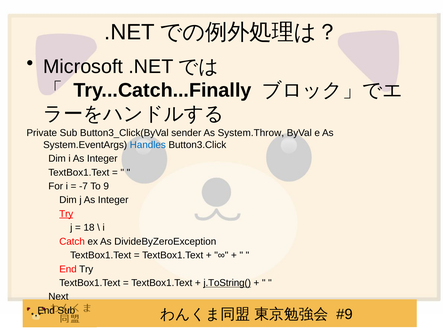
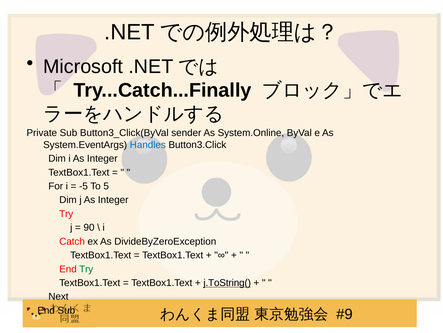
System.Throw: System.Throw -> System.Online
-7: -7 -> -5
9: 9 -> 5
Try at (66, 213) underline: present -> none
18: 18 -> 90
Try at (86, 268) colour: black -> green
